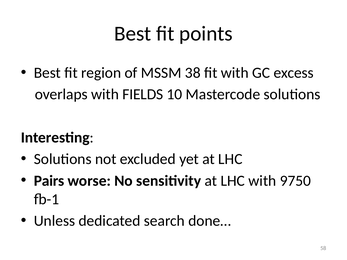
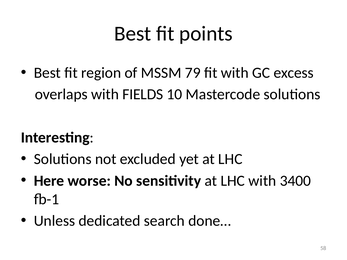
38: 38 -> 79
Pairs: Pairs -> Here
9750: 9750 -> 3400
